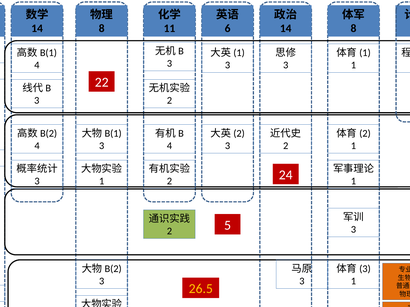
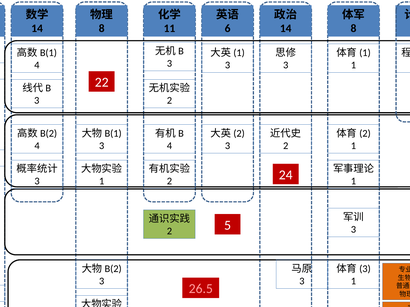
26.5 colour: yellow -> pink
